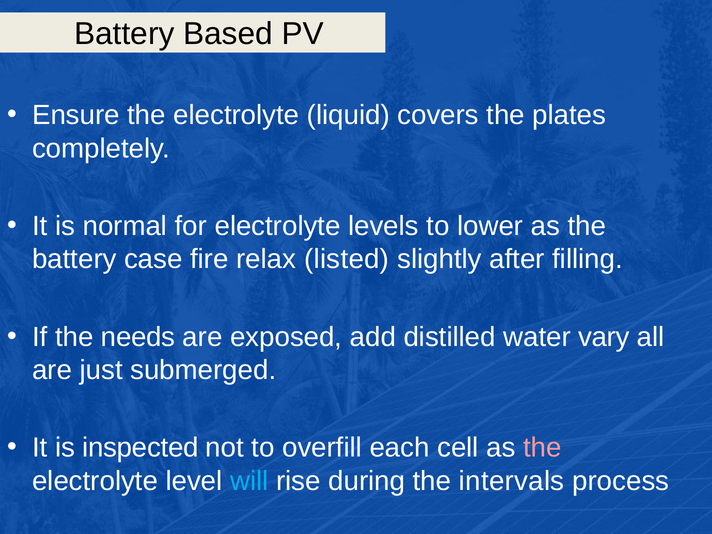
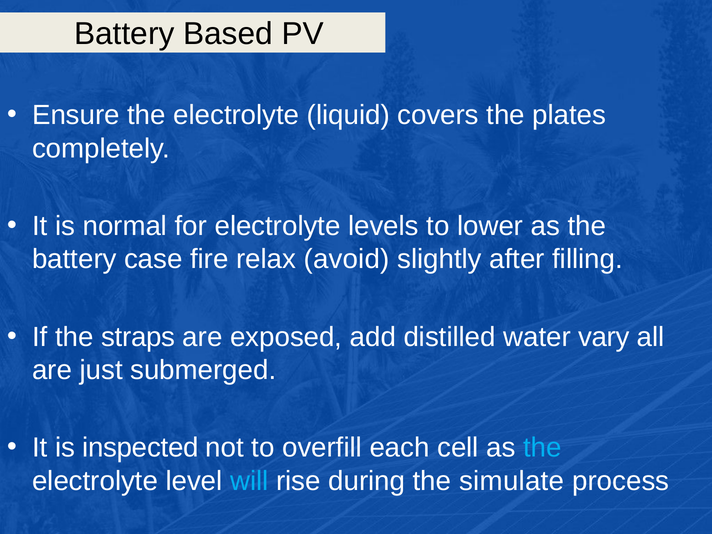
listed: listed -> avoid
needs: needs -> straps
the at (542, 448) colour: pink -> light blue
intervals: intervals -> simulate
